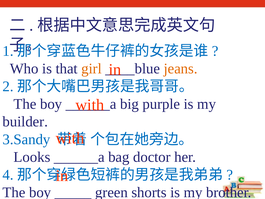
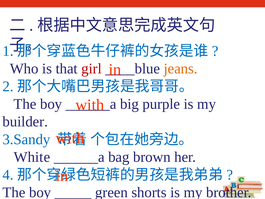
girl colour: orange -> red
Looks: Looks -> White
doctor: doctor -> brown
